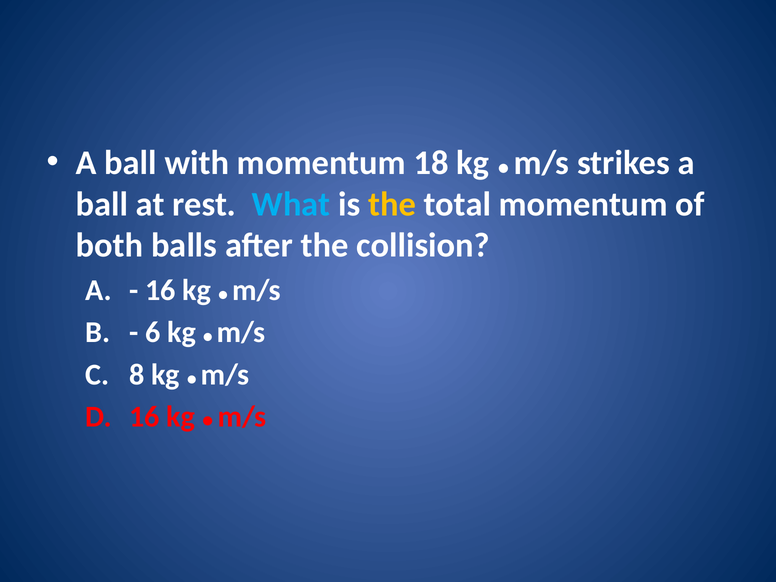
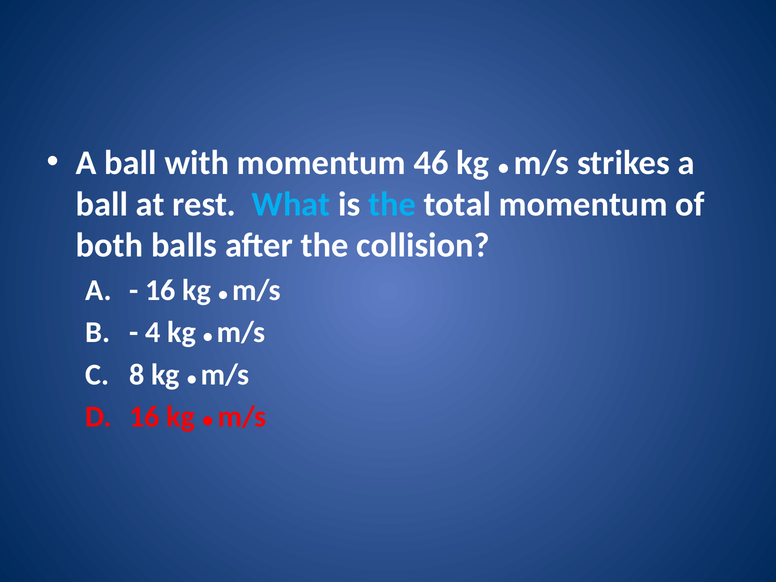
18: 18 -> 46
the at (392, 204) colour: yellow -> light blue
6: 6 -> 4
